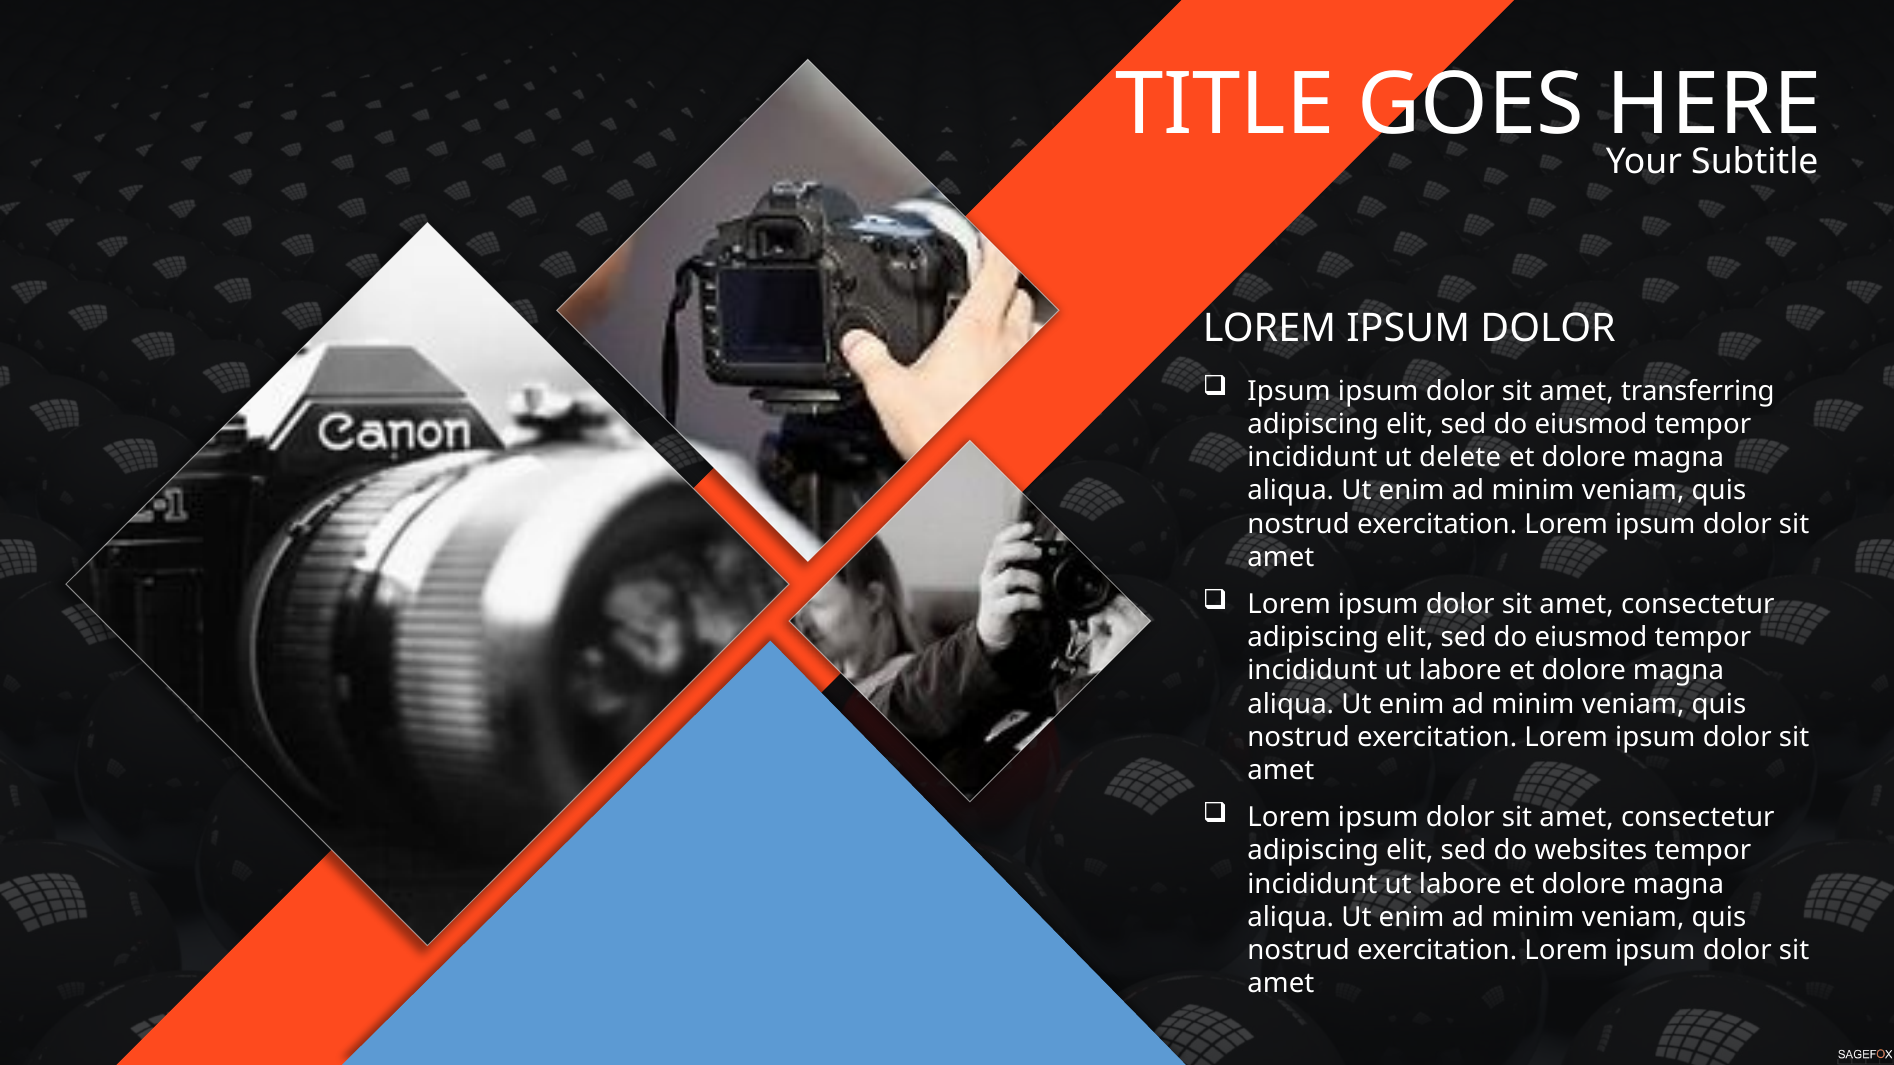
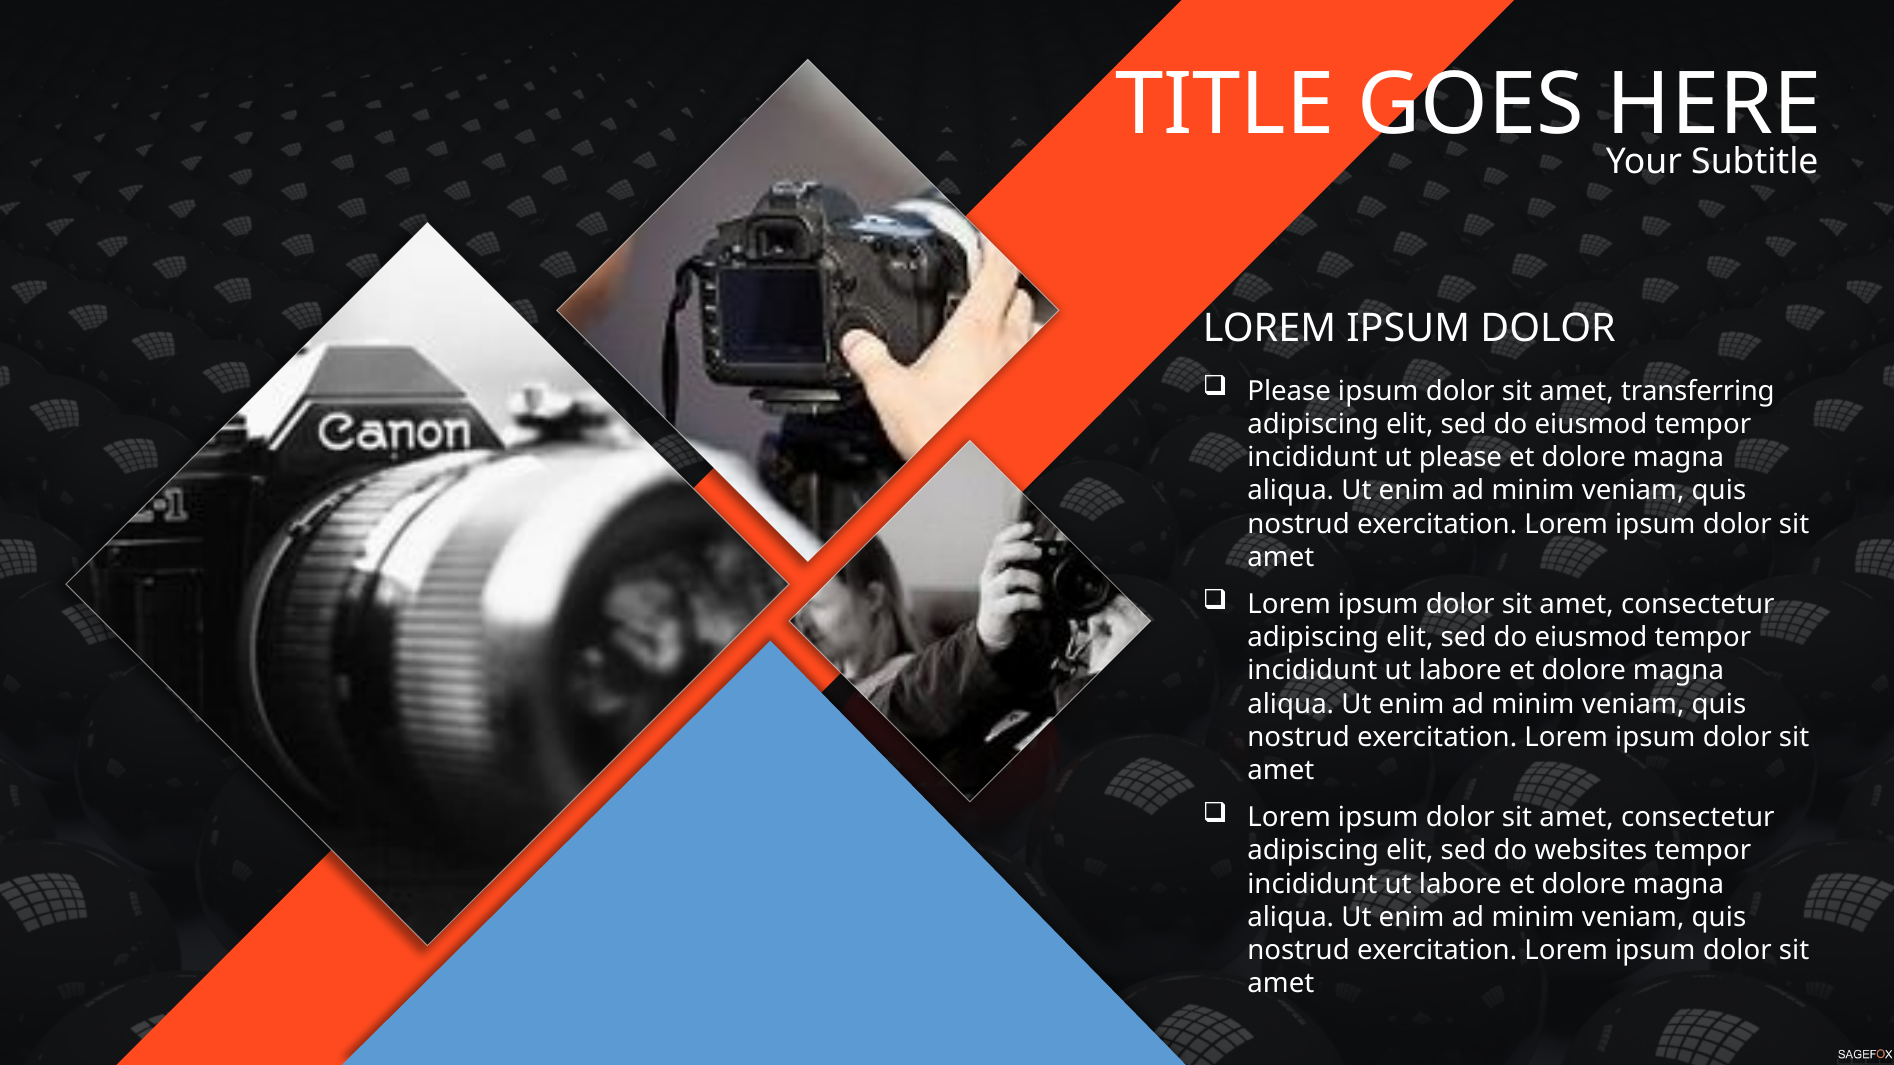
Ipsum at (1289, 392): Ipsum -> Please
ut delete: delete -> please
